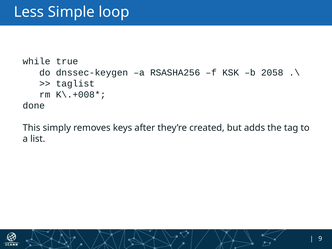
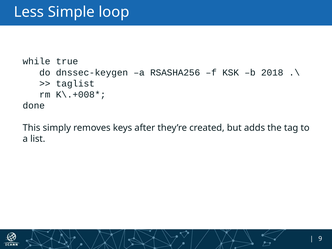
2058: 2058 -> 2018
